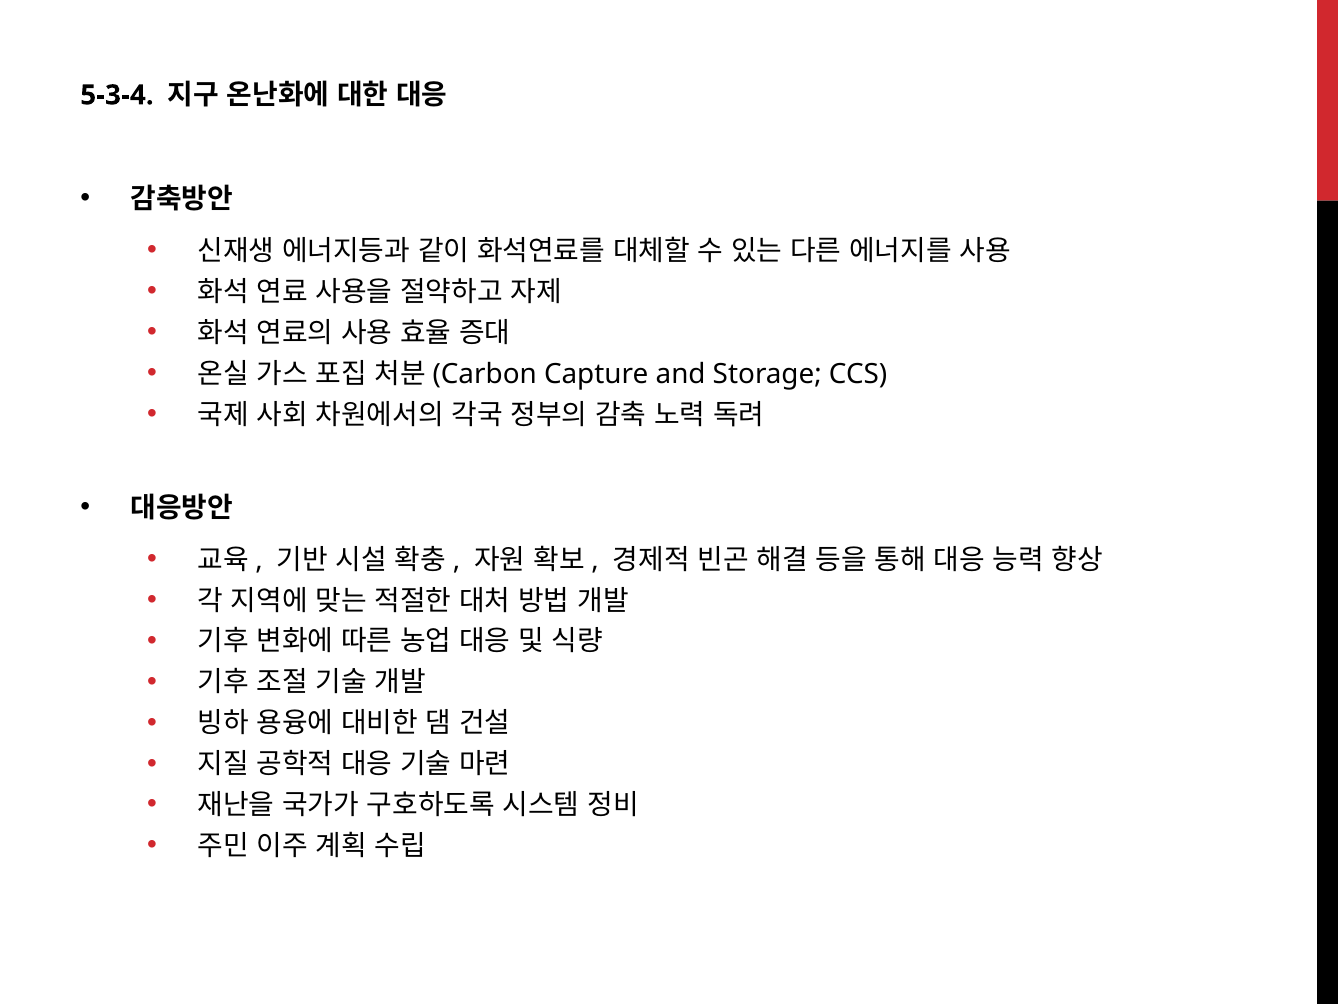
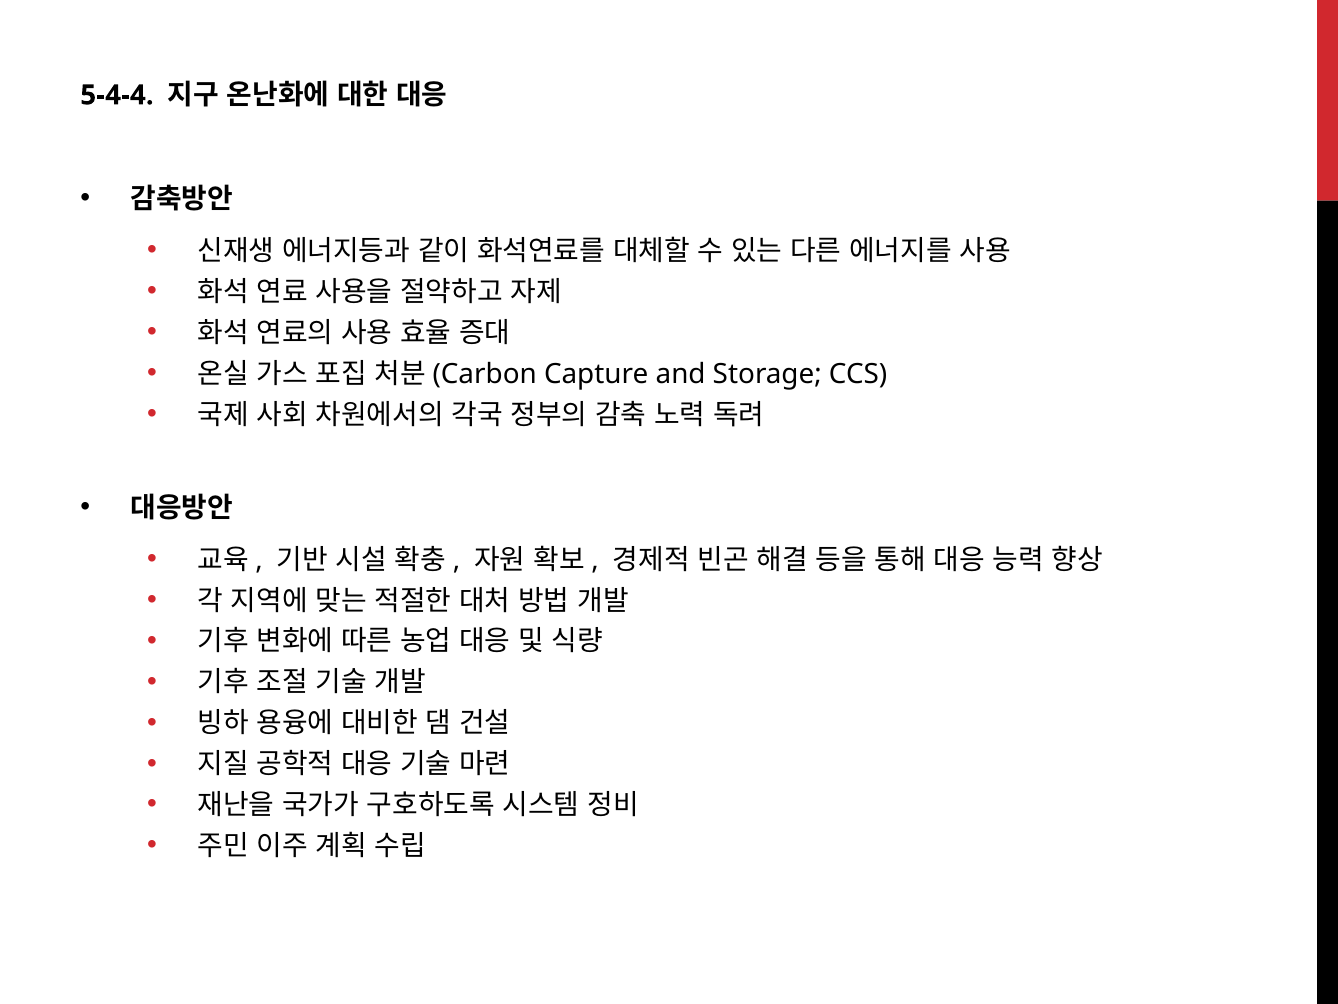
5-3-4: 5-3-4 -> 5-4-4
